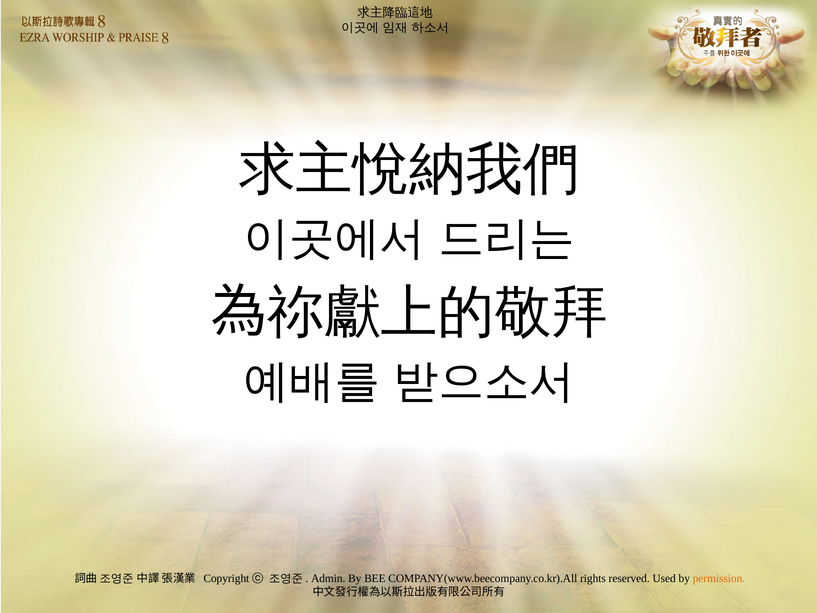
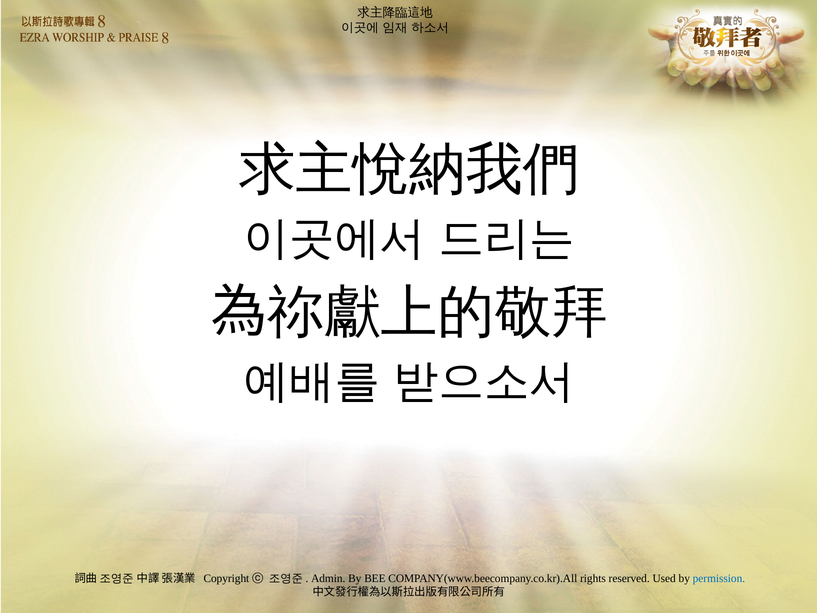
permission colour: orange -> blue
